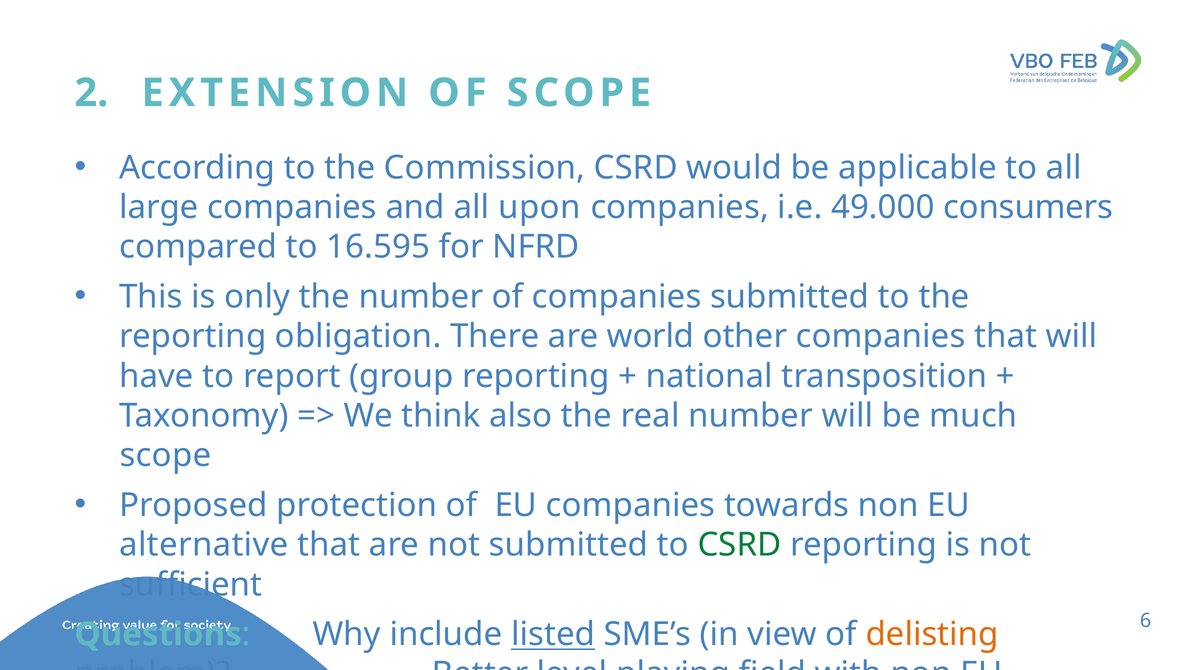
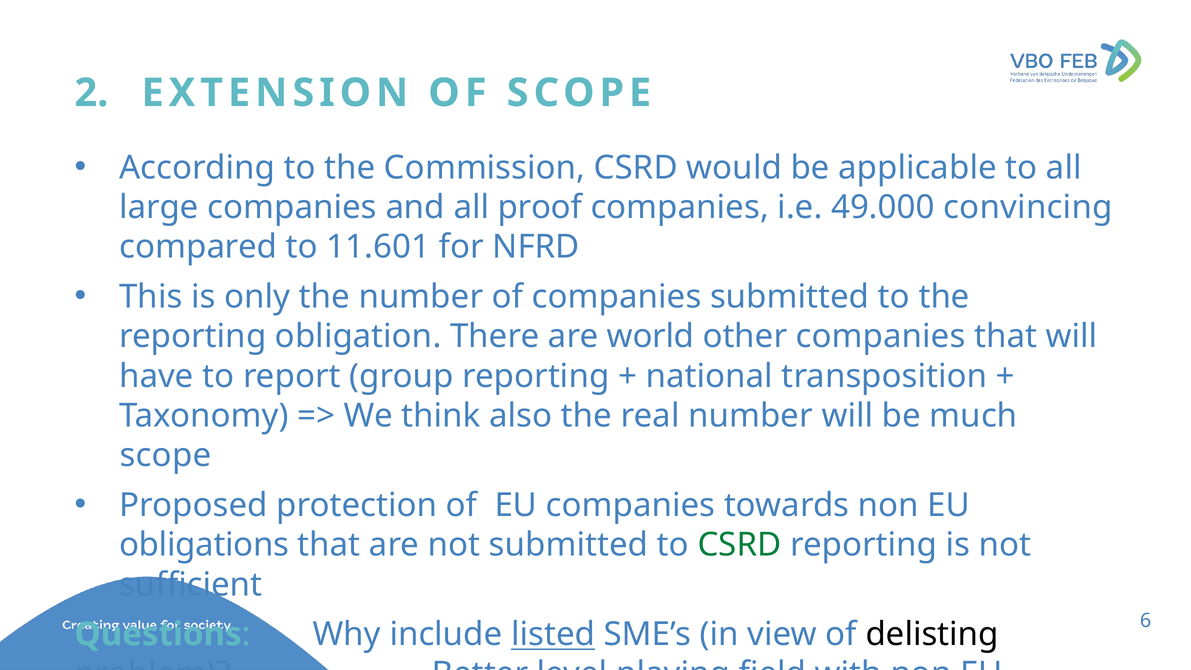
upon: upon -> proof
consumers: consumers -> convincing
16.595: 16.595 -> 11.601
alternative: alternative -> obligations
delisting colour: orange -> black
